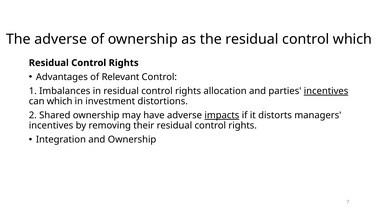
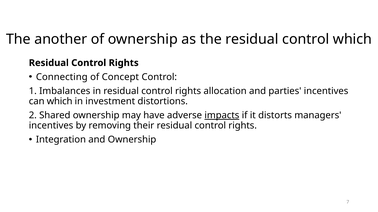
The adverse: adverse -> another
Advantages: Advantages -> Connecting
of Relevant: Relevant -> Concept
incentives at (326, 91) underline: present -> none
